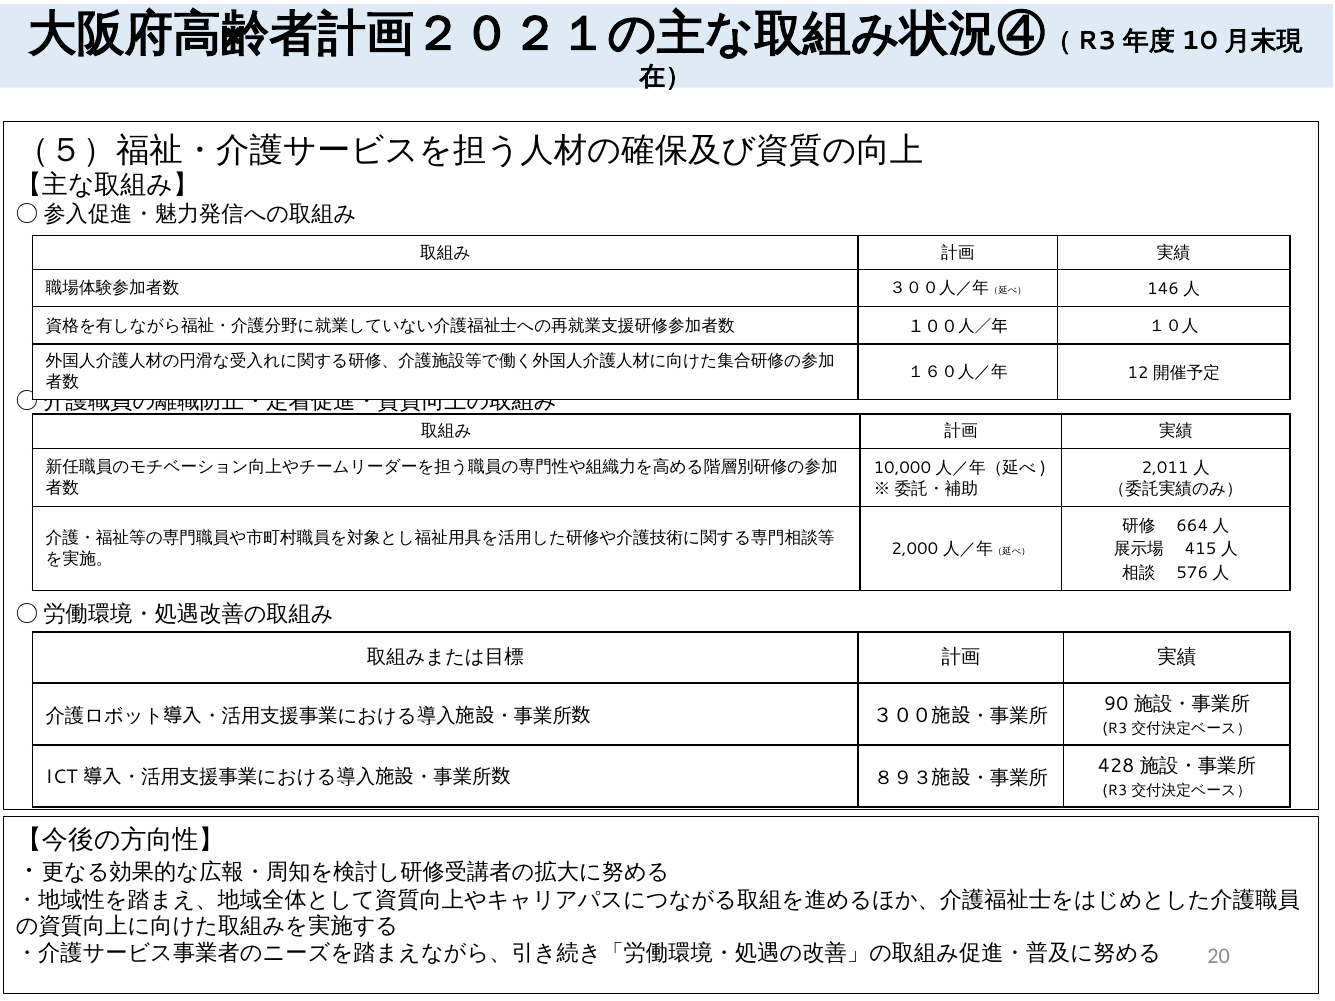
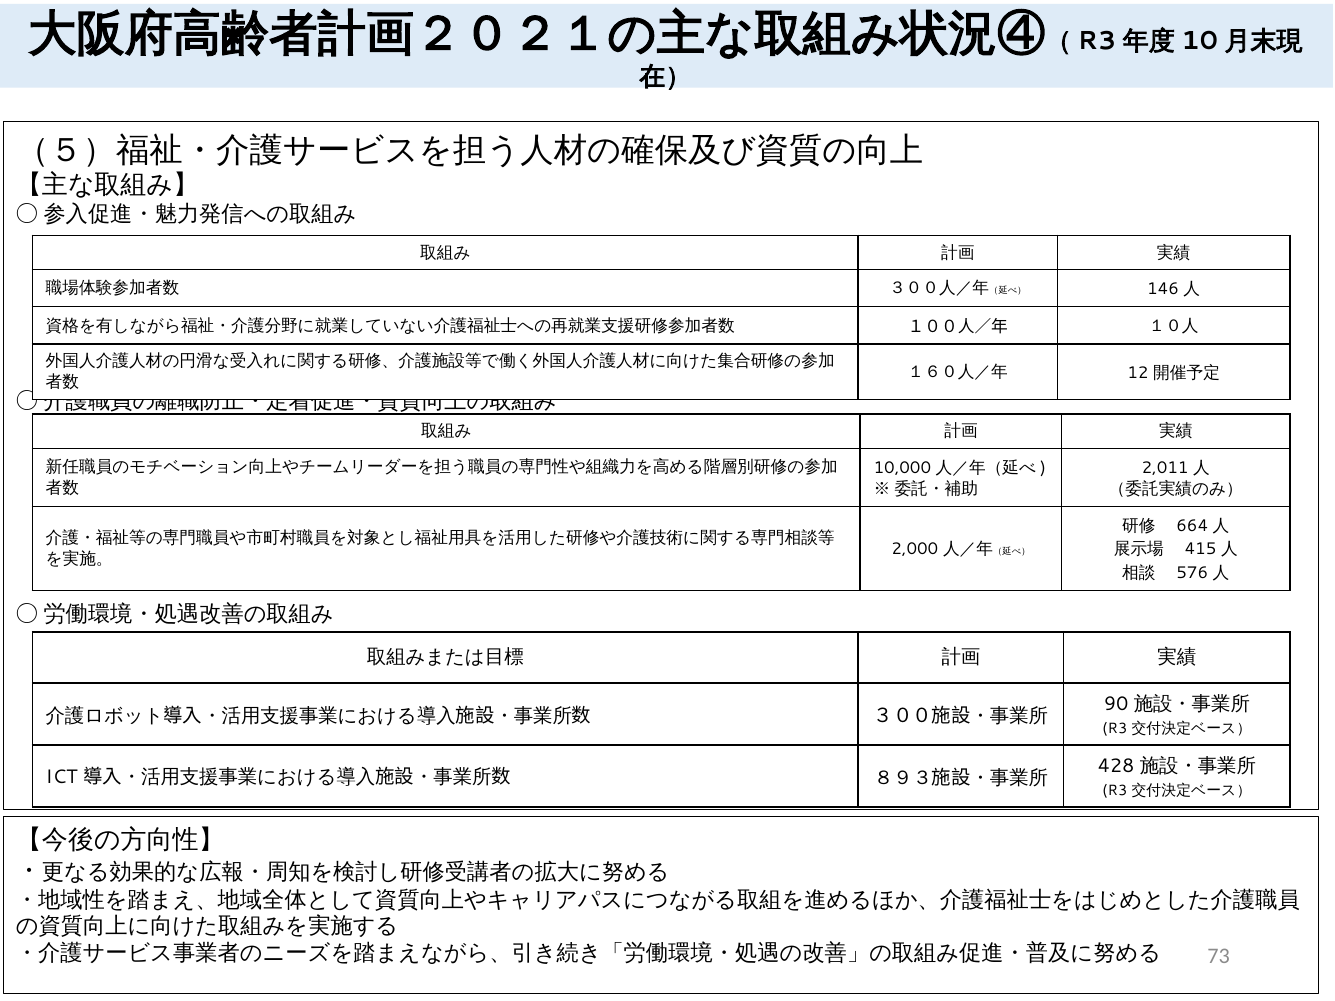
20: 20 -> 73
